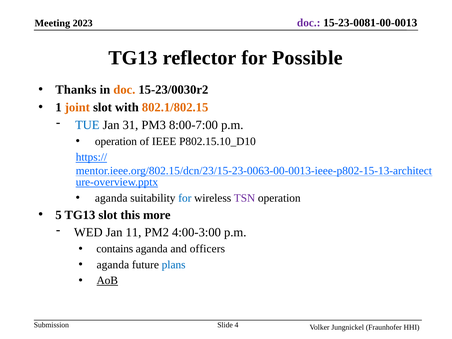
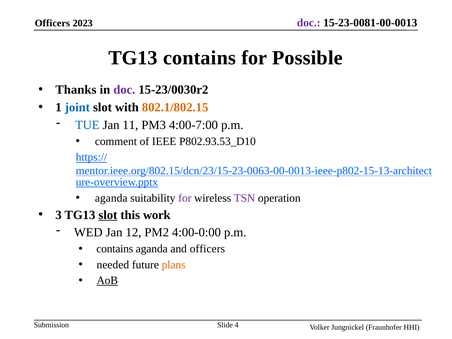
Meeting at (52, 23): Meeting -> Officers
TG13 reflector: reflector -> contains
doc at (124, 90) colour: orange -> purple
joint colour: orange -> blue
31: 31 -> 11
8:00-7:00: 8:00-7:00 -> 4:00-7:00
operation at (116, 141): operation -> comment
P802.15.10_D10: P802.15.10_D10 -> P802.93.53_D10
for at (185, 198) colour: blue -> purple
5: 5 -> 3
slot at (108, 215) underline: none -> present
more: more -> work
11: 11 -> 12
4:00-3:00: 4:00-3:00 -> 4:00-0:00
aganda at (113, 265): aganda -> needed
plans colour: blue -> orange
